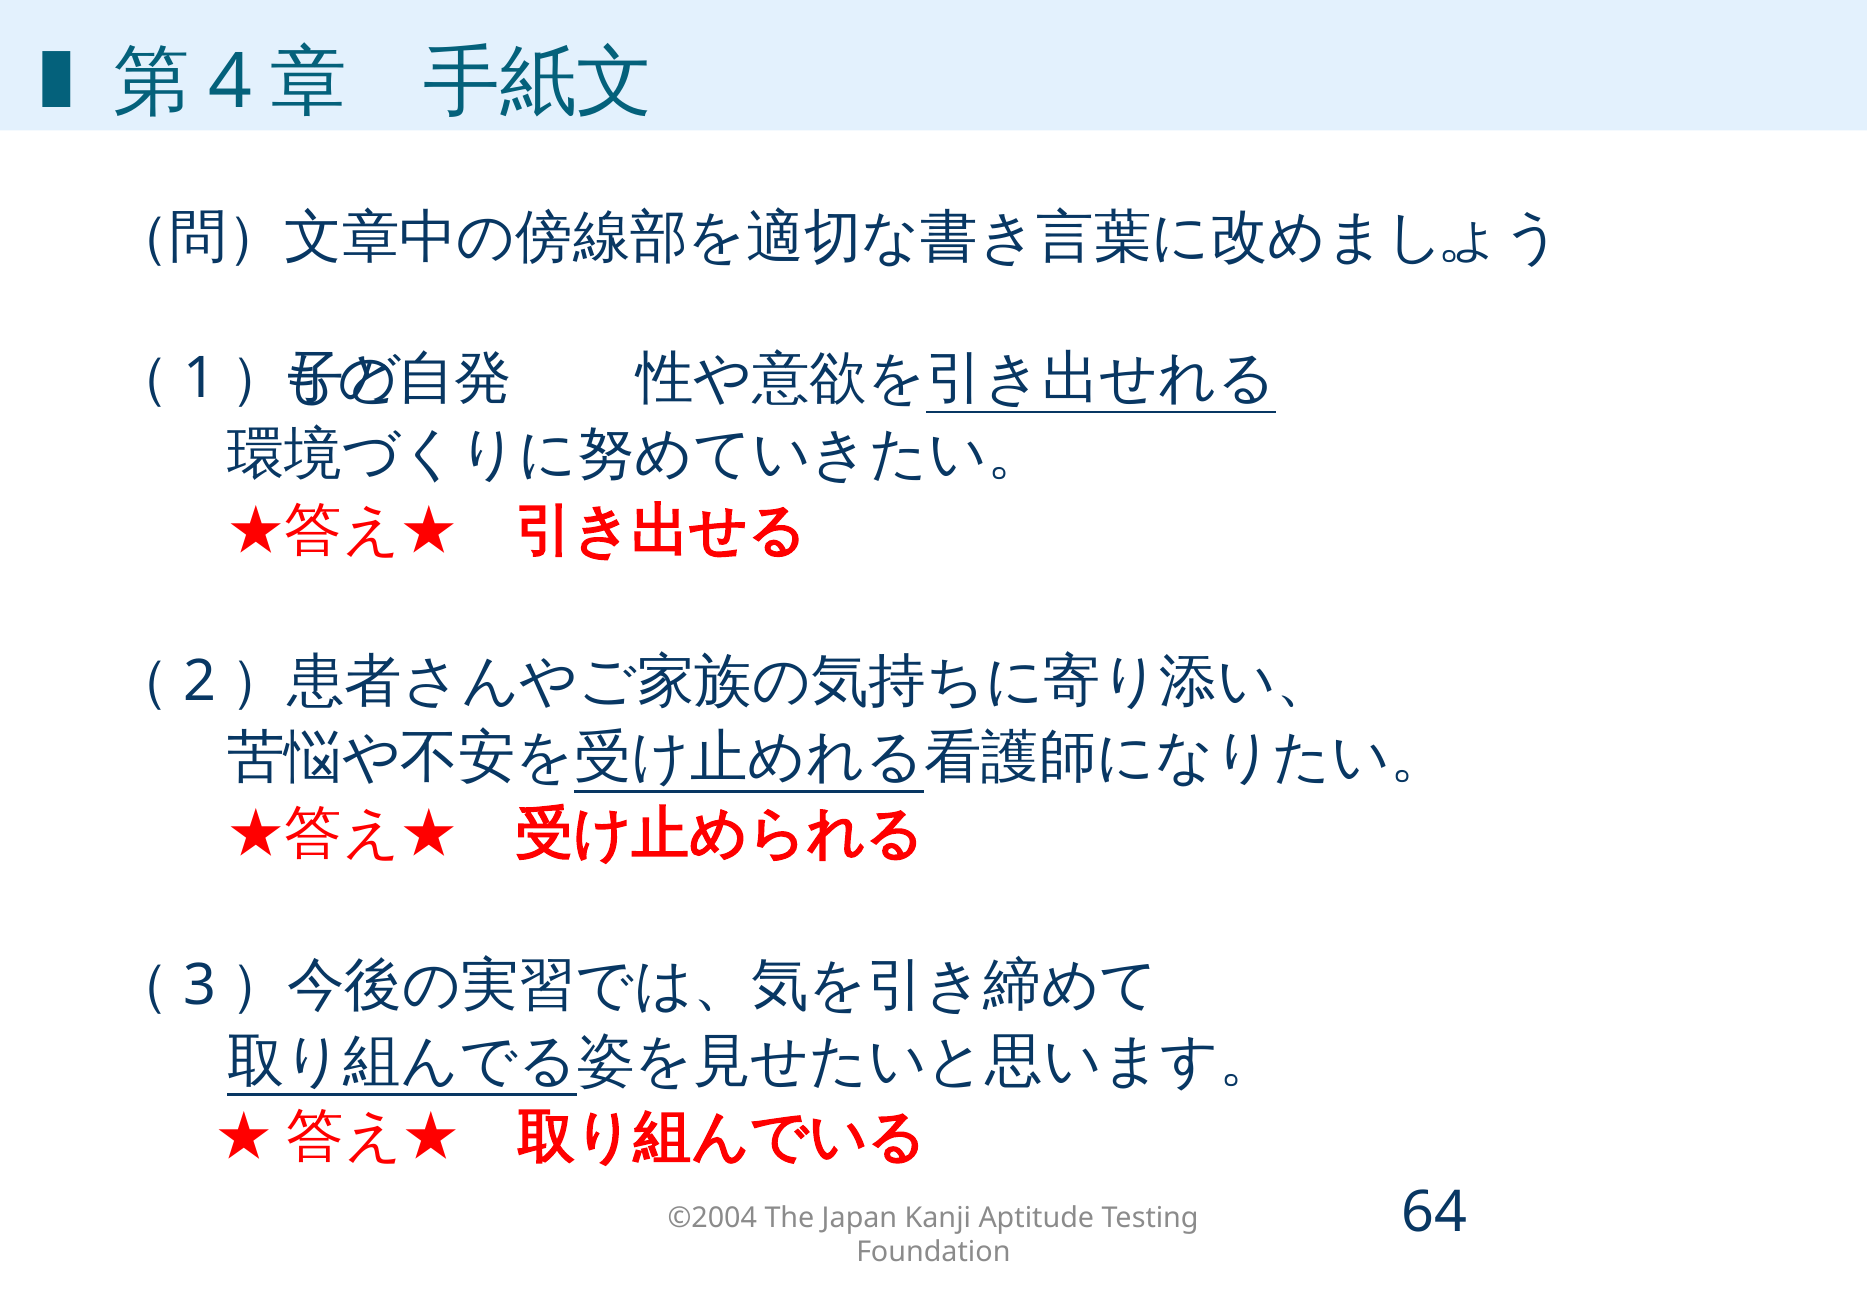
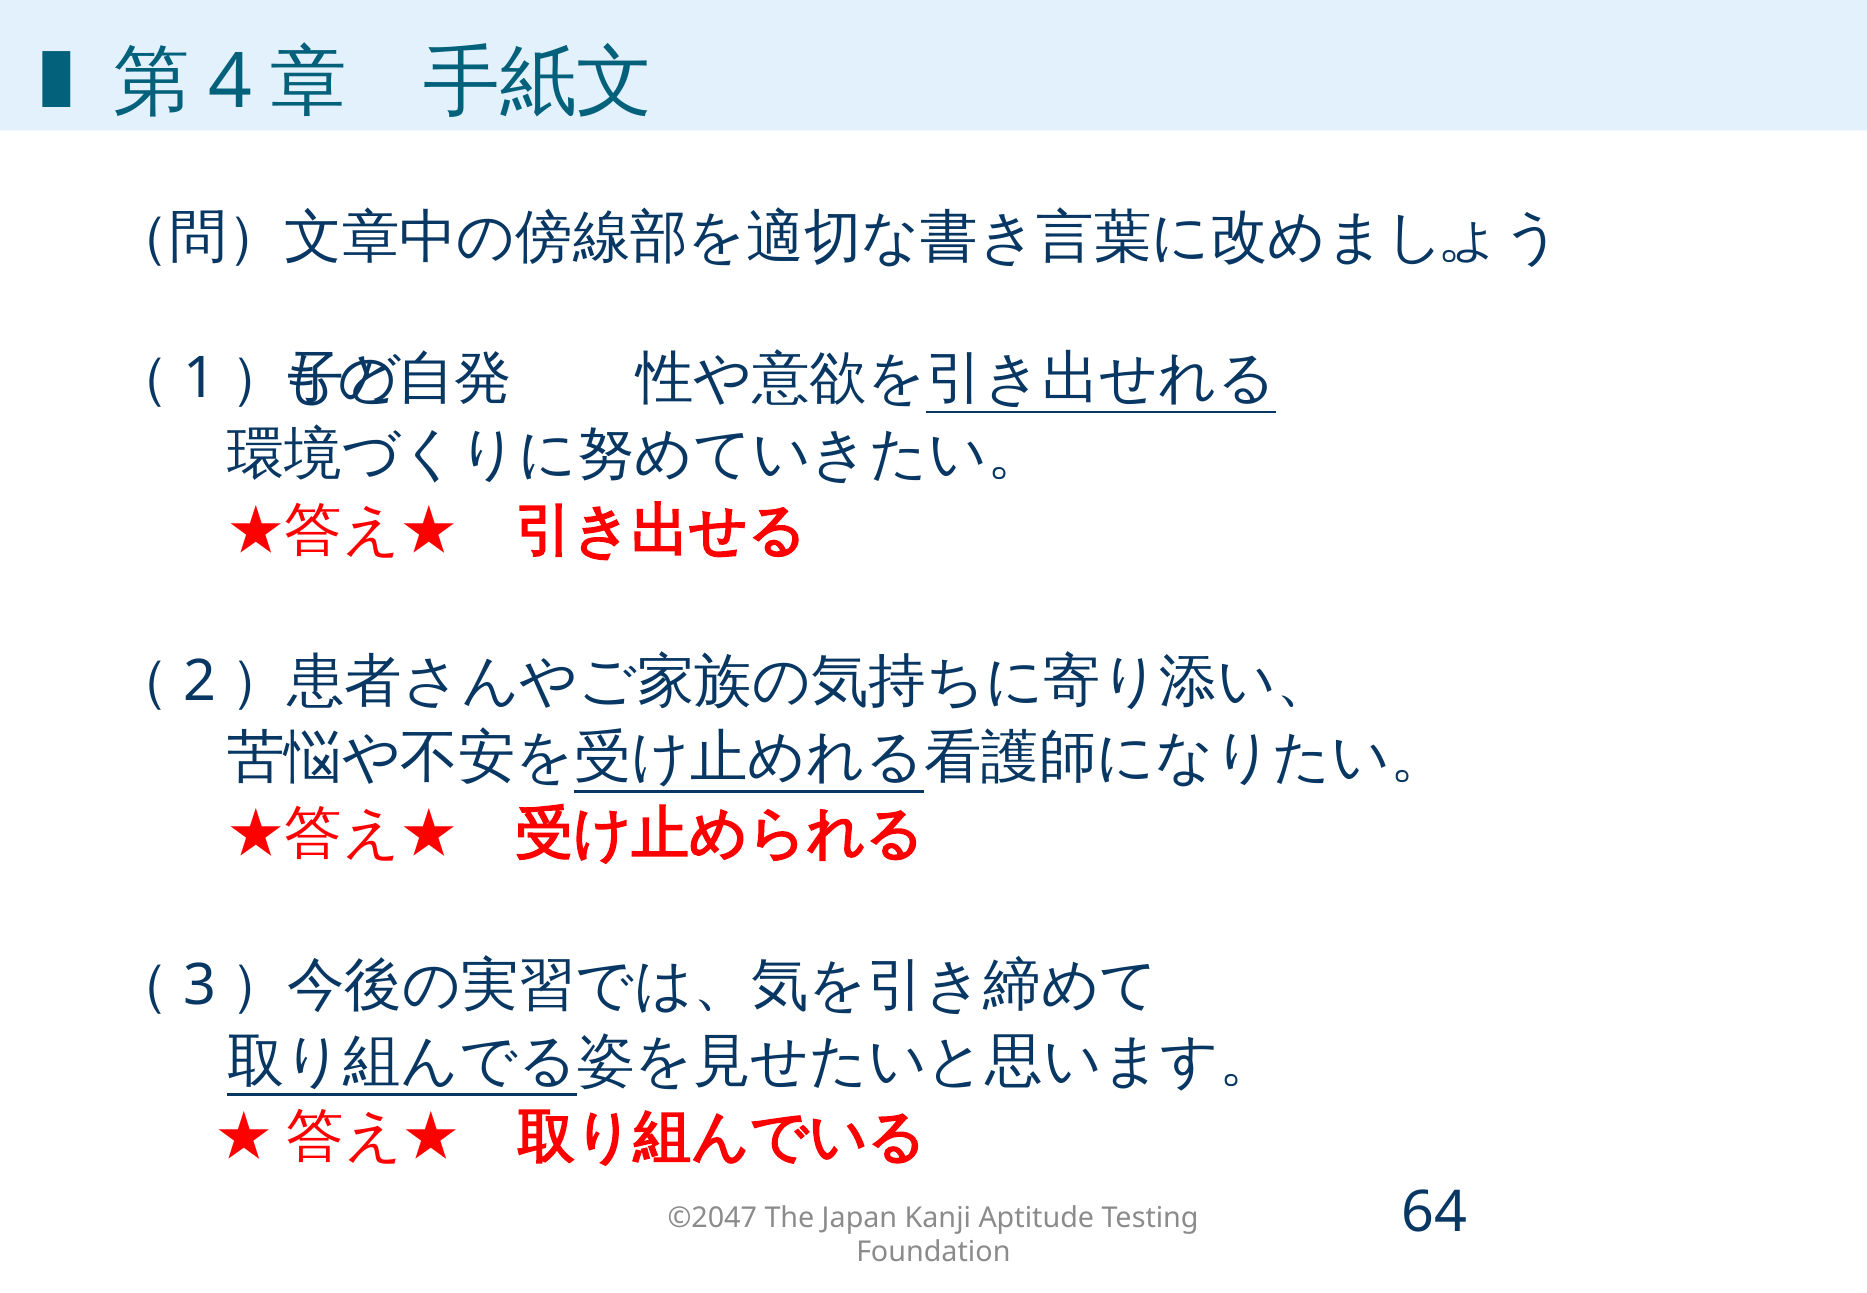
©2004: ©2004 -> ©2047
